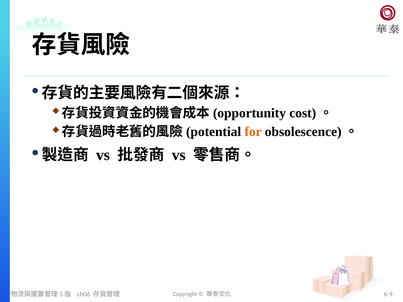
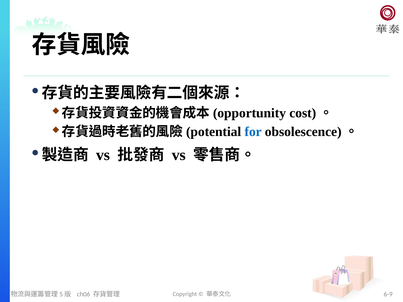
for colour: orange -> blue
